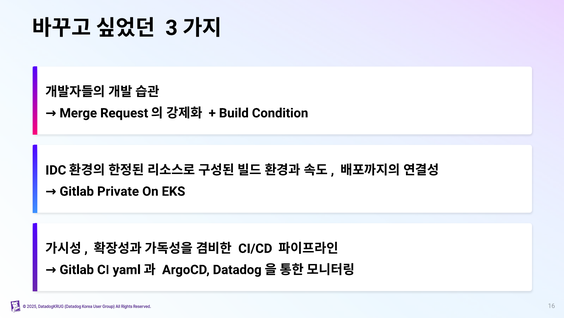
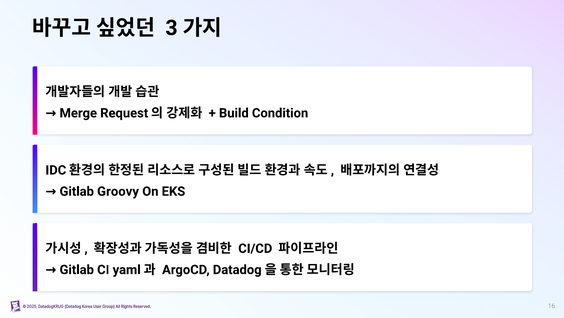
Private: Private -> Groovy
